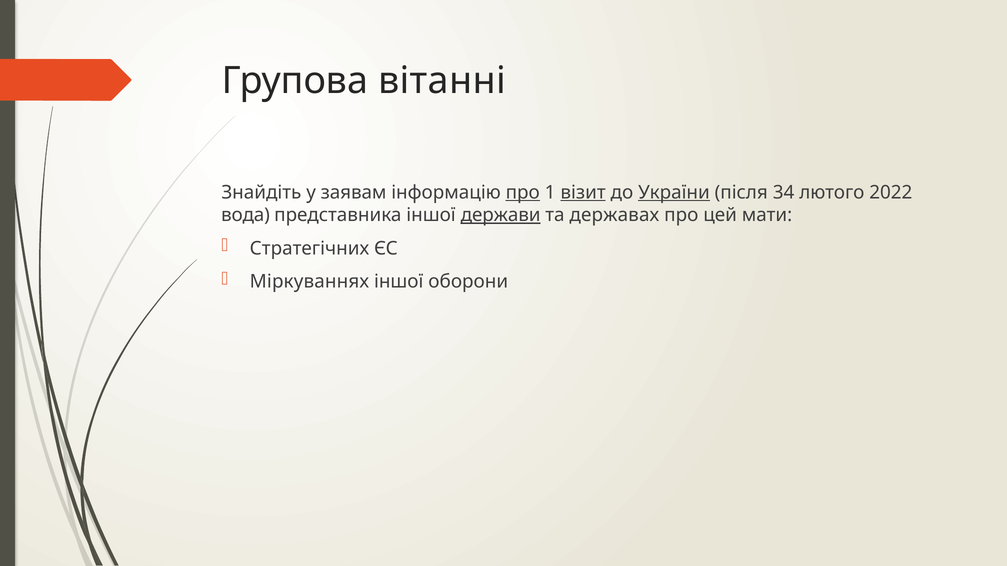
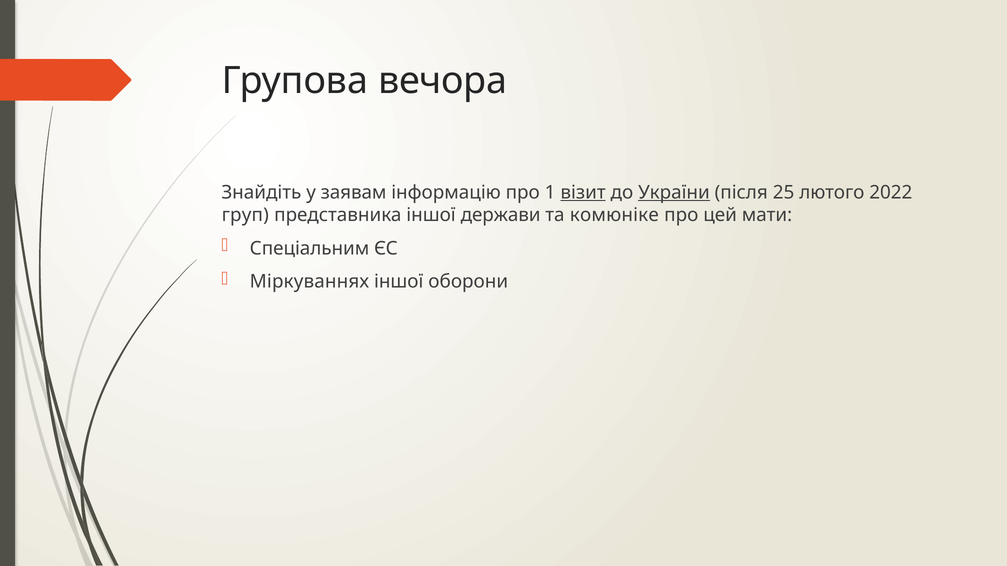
вітанні: вітанні -> вечора
про at (523, 193) underline: present -> none
34: 34 -> 25
вода: вода -> груп
держави underline: present -> none
державах: державах -> комюніке
Стратегічних: Стратегічних -> Спеціальним
